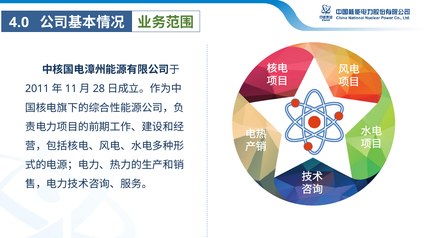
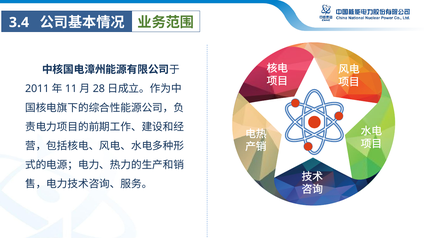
4.0: 4.0 -> 3.4
